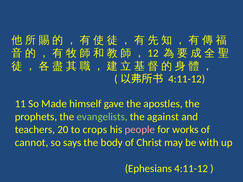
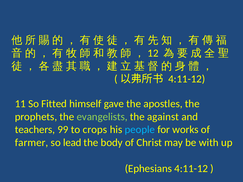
Made: Made -> Fitted
20: 20 -> 99
people colour: pink -> light blue
cannot: cannot -> farmer
says: says -> lead
